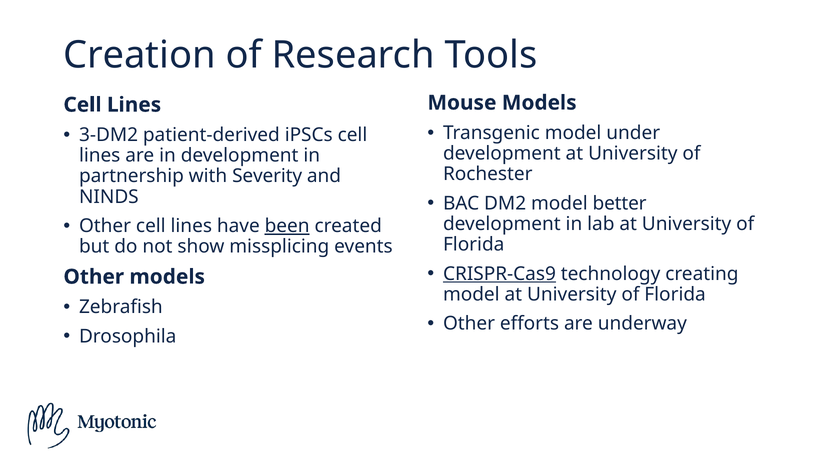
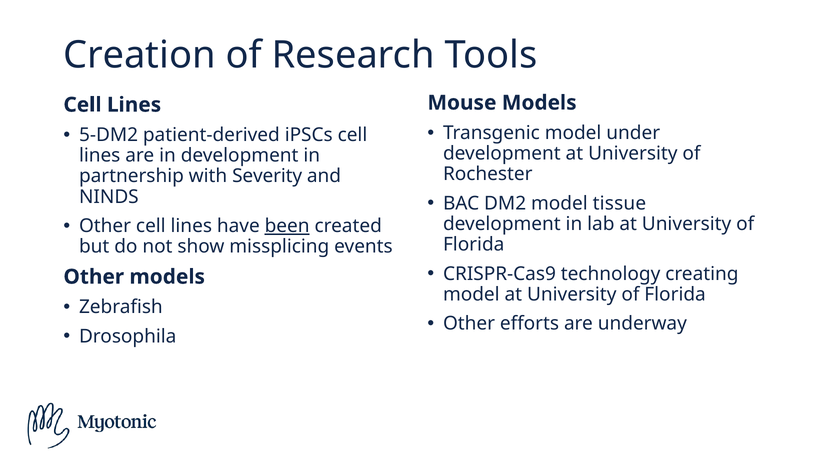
3-DM2: 3-DM2 -> 5-DM2
better: better -> tissue
CRISPR-Cas9 underline: present -> none
